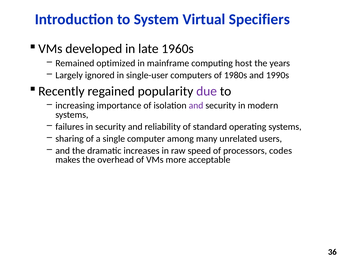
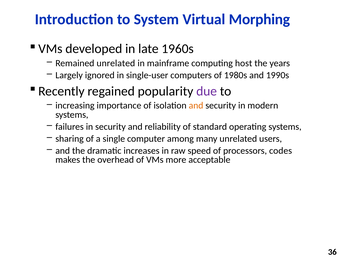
Specifiers: Specifiers -> Morphing
Remained optimized: optimized -> unrelated
and at (196, 106) colour: purple -> orange
